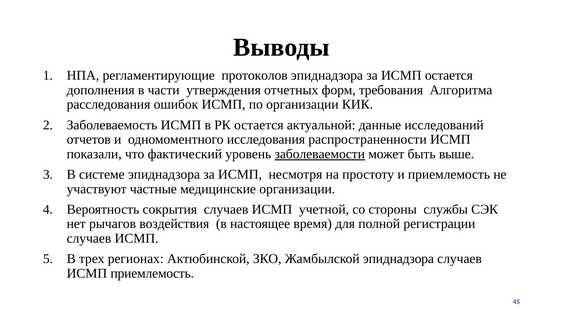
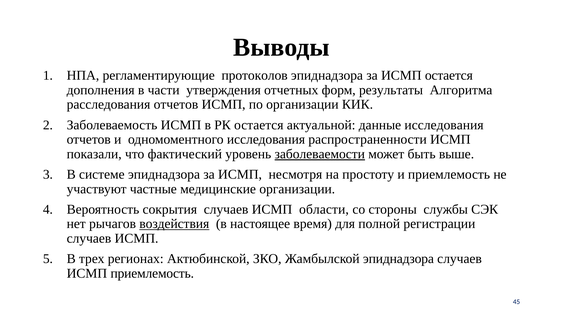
требования: требования -> результаты
расследования ошибок: ошибок -> отчетов
данные исследований: исследований -> исследования
учетной: учетной -> области
воздействия underline: none -> present
